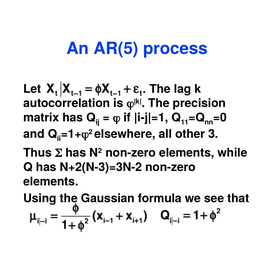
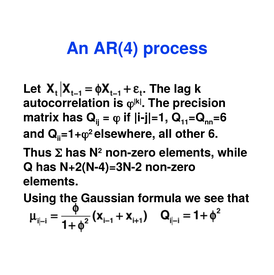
AR(5: AR(5 -> AR(4
=0: =0 -> =6
3: 3 -> 6
N+2(N-3)=3N-2: N+2(N-3)=3N-2 -> N+2(N-4)=3N-2
